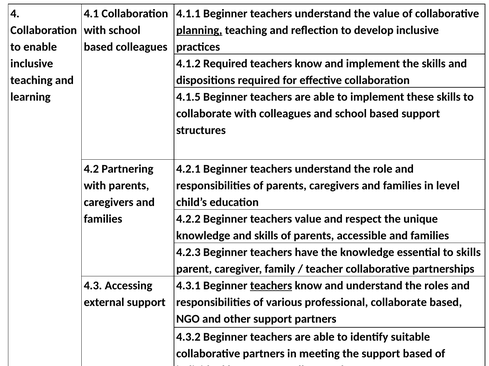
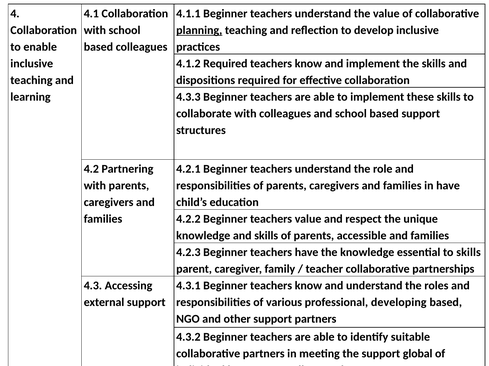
4.1.5: 4.1.5 -> 4.3.3
in level: level -> have
teachers at (271, 286) underline: present -> none
professional collaborate: collaborate -> developing
support based: based -> global
